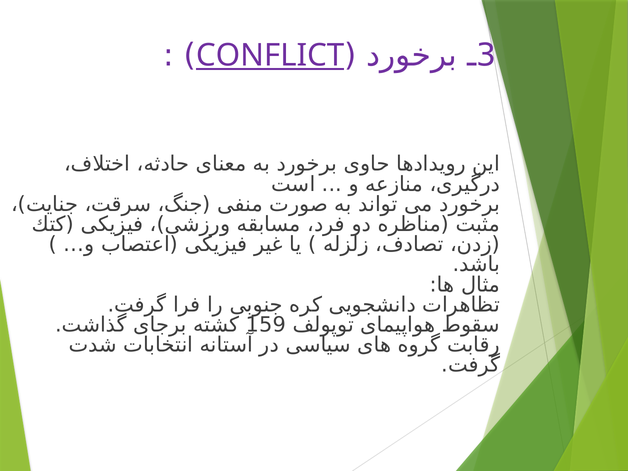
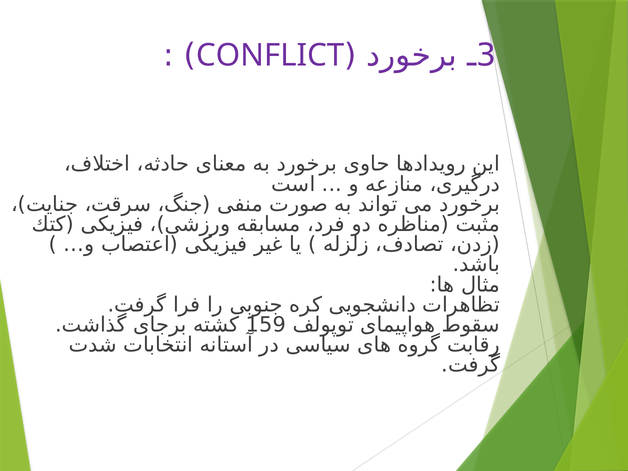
CONFLICT underline: present -> none
